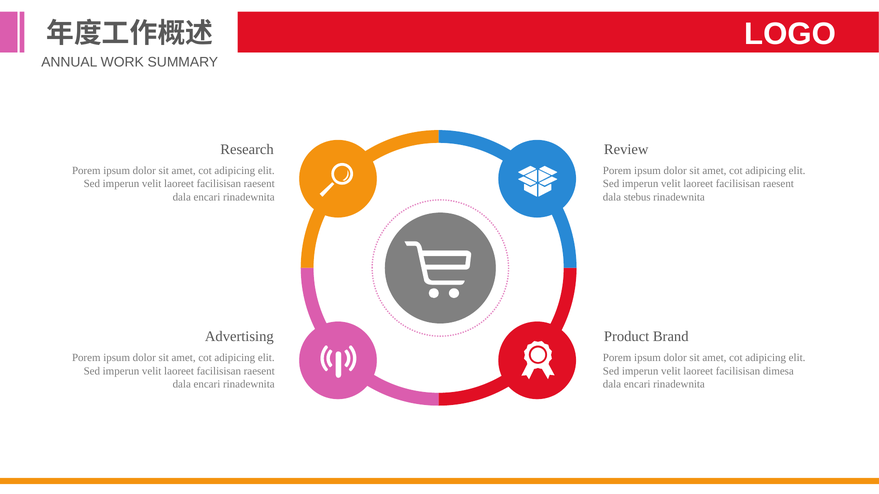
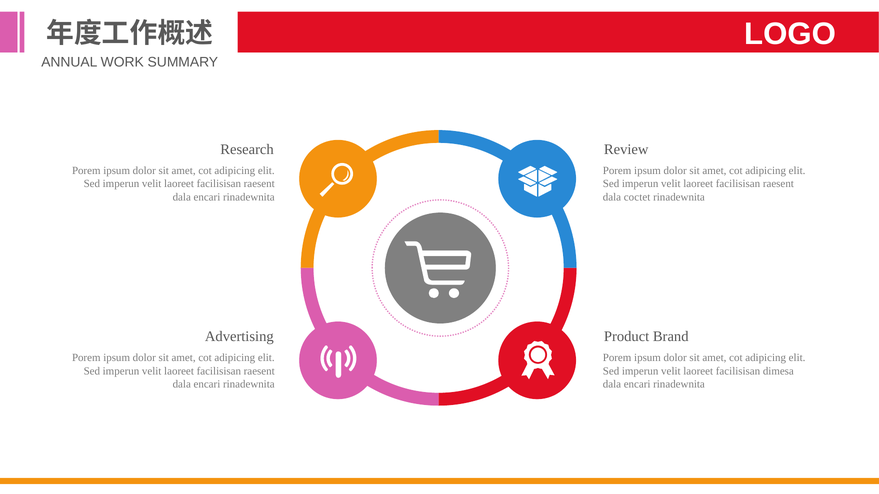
stebus: stebus -> coctet
